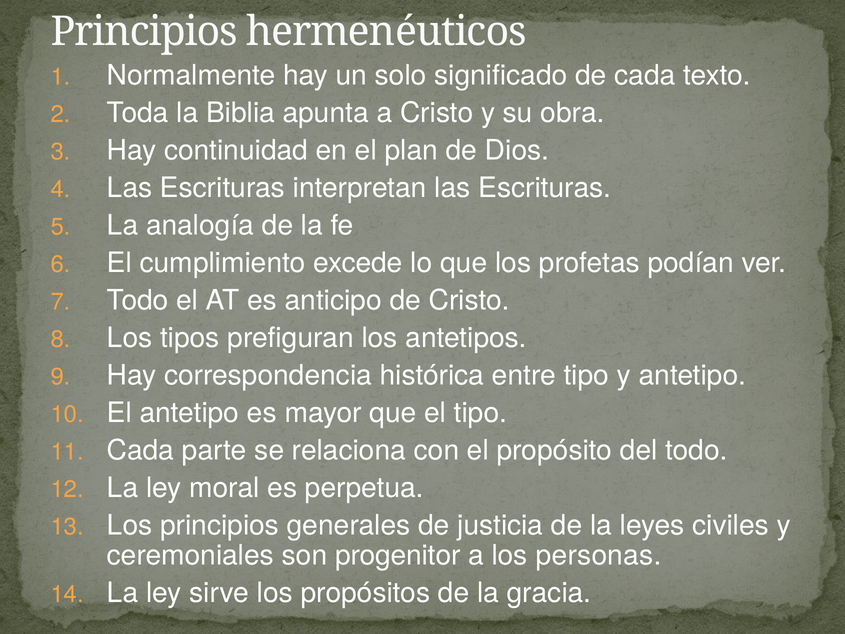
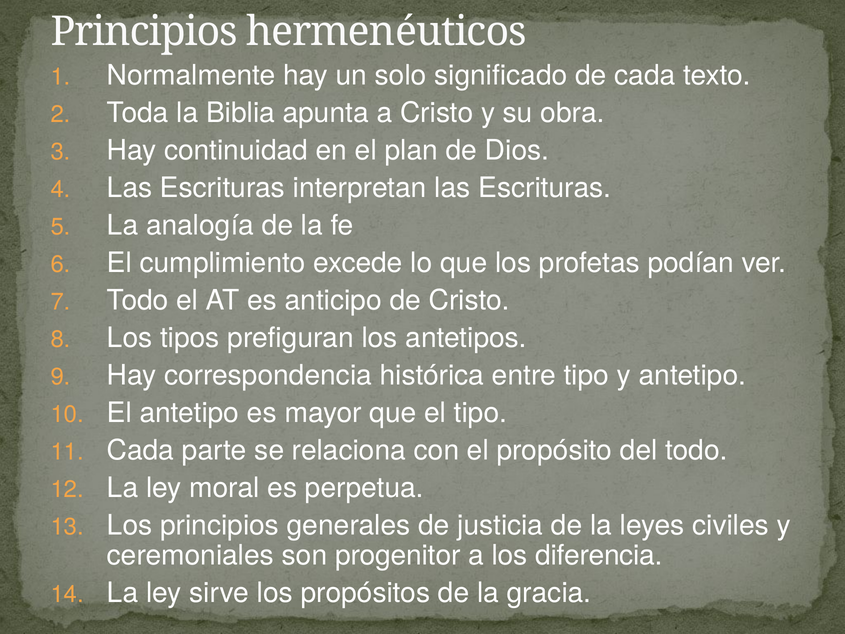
personas: personas -> diferencia
